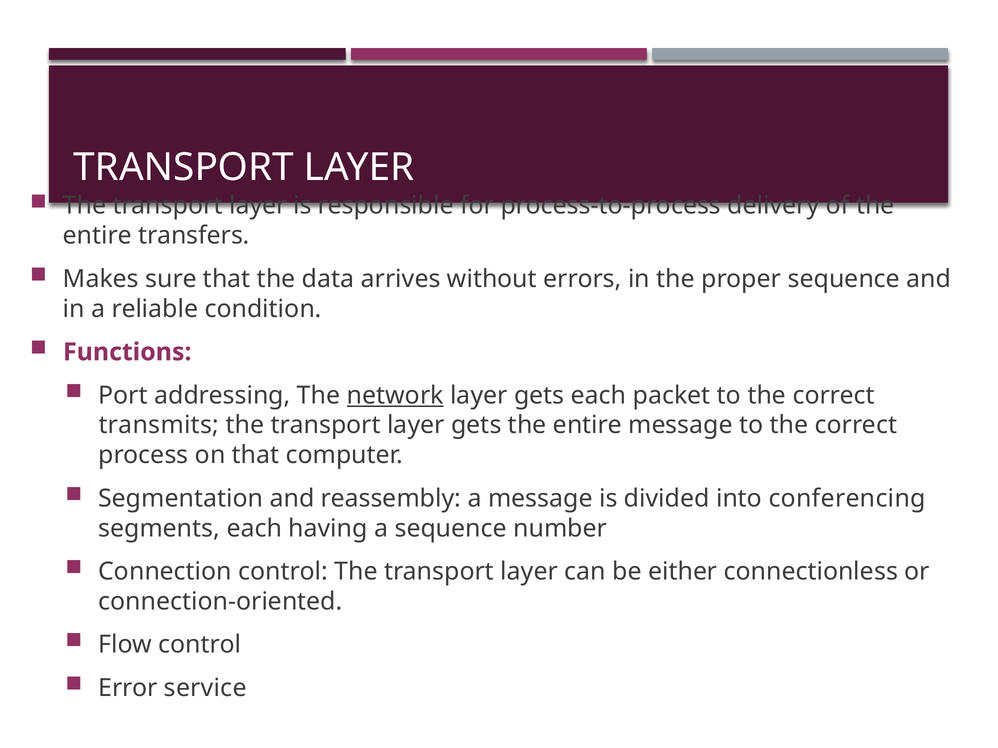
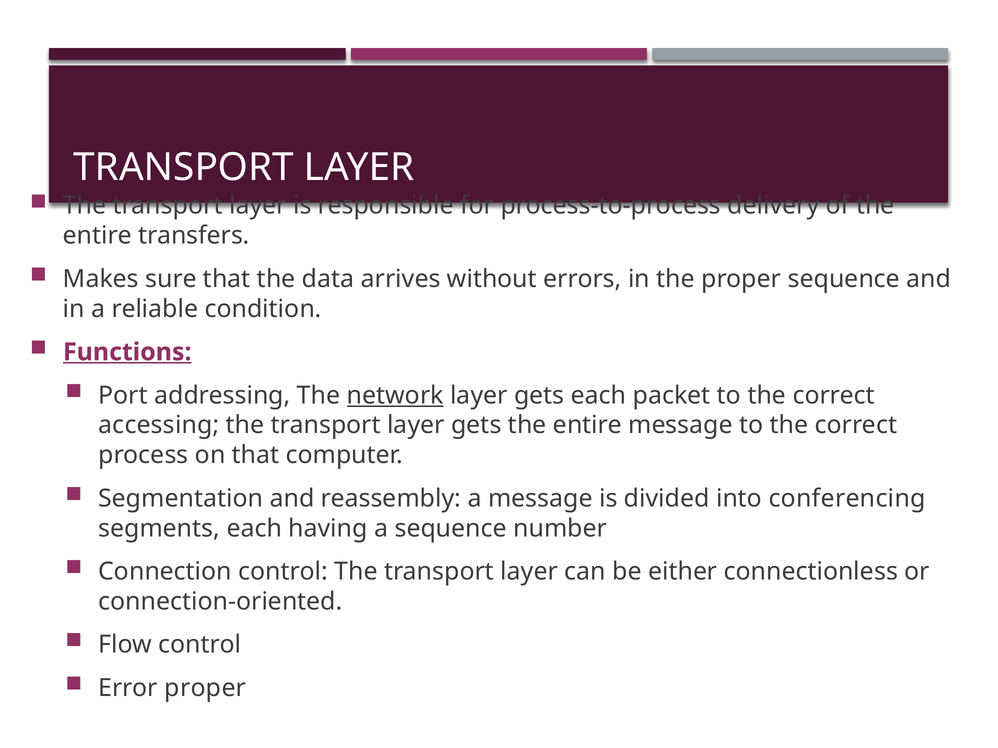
Functions underline: none -> present
transmits: transmits -> accessing
Error service: service -> proper
